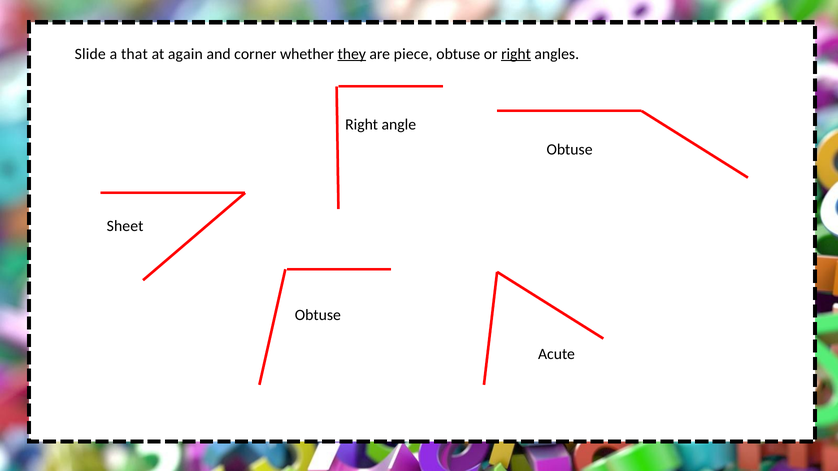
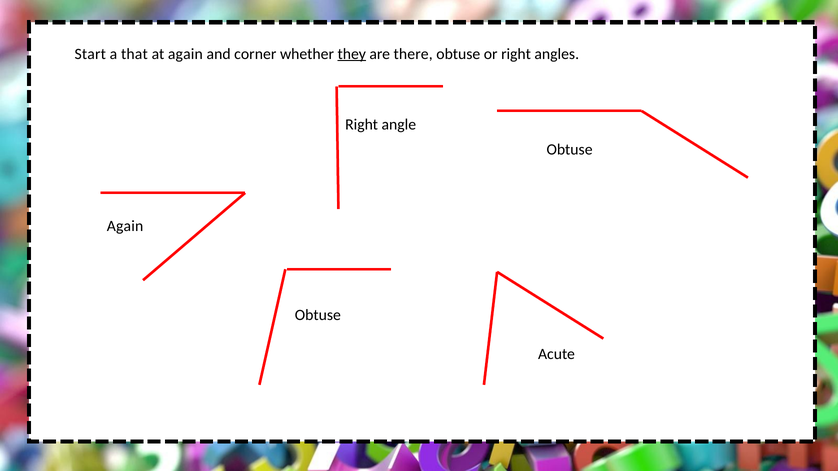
Slide: Slide -> Start
piece: piece -> there
right at (516, 54) underline: present -> none
Sheet at (125, 226): Sheet -> Again
